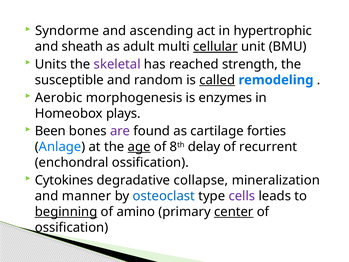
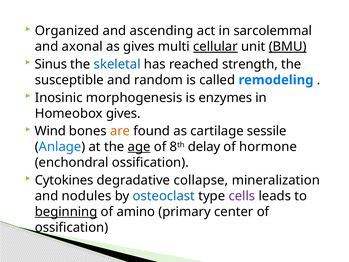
Syndorme: Syndorme -> Organized
hypertrophic: hypertrophic -> sarcolemmal
sheath: sheath -> axonal
as adult: adult -> gives
BMU underline: none -> present
Units: Units -> Sinus
skeletal colour: purple -> blue
called underline: present -> none
Aerobic: Aerobic -> Inosinic
Homeobox plays: plays -> gives
Been: Been -> Wind
are colour: purple -> orange
forties: forties -> sessile
recurrent: recurrent -> hormone
manner: manner -> nodules
center underline: present -> none
